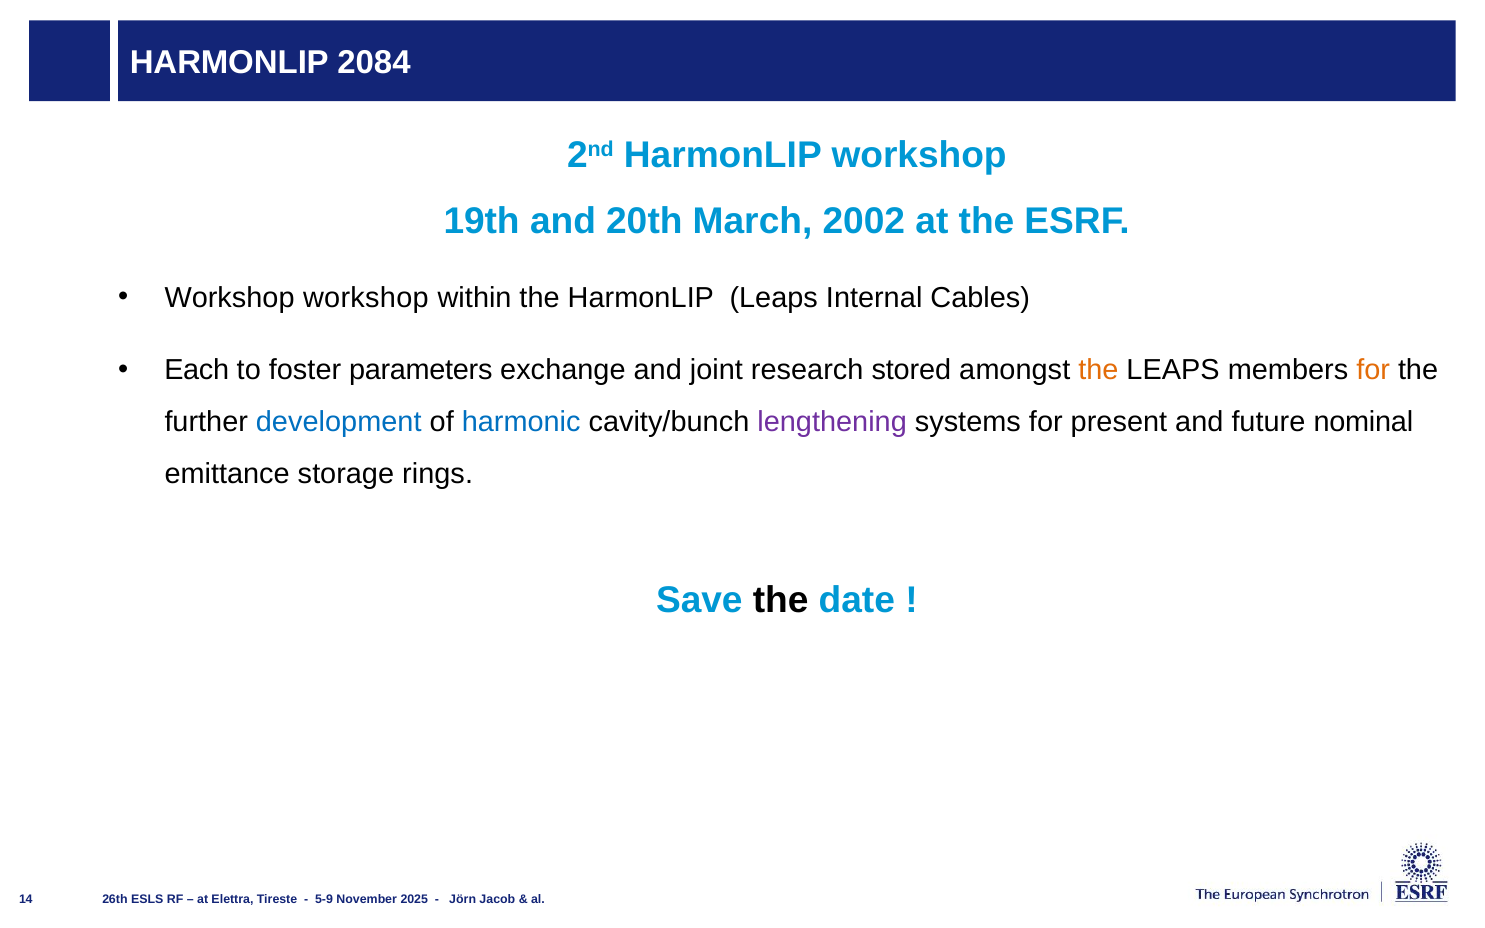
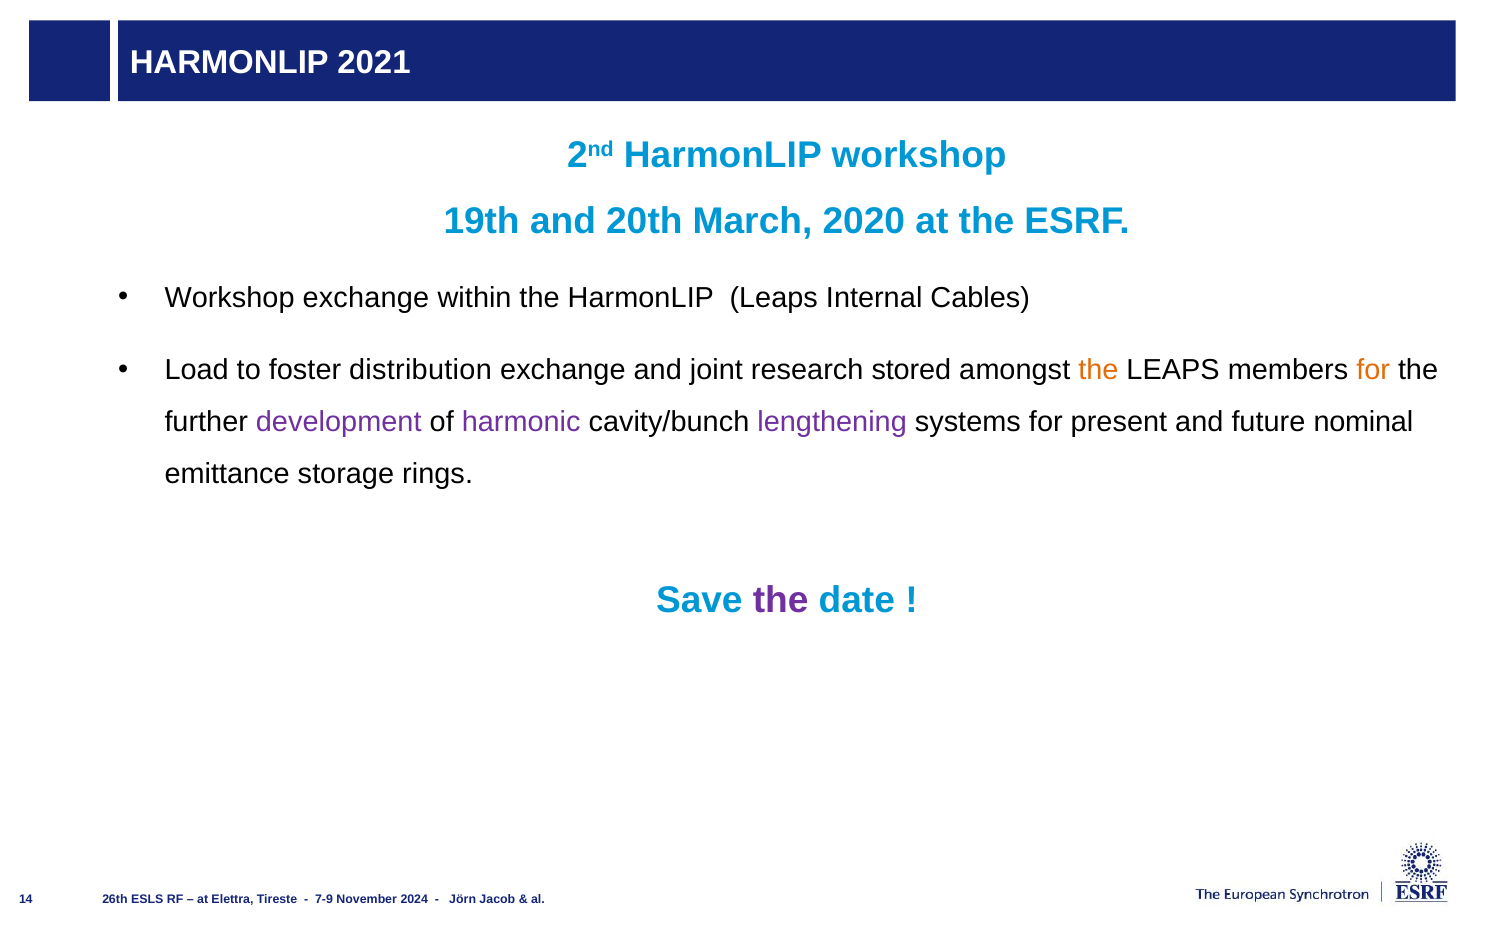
2084: 2084 -> 2021
2002: 2002 -> 2020
Workshop workshop: workshop -> exchange
Each: Each -> Load
parameters: parameters -> distribution
development colour: blue -> purple
harmonic colour: blue -> purple
the at (781, 600) colour: black -> purple
5-9: 5-9 -> 7-9
2025: 2025 -> 2024
